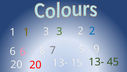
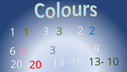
6 7: 7 -> 3
45: 45 -> 10
